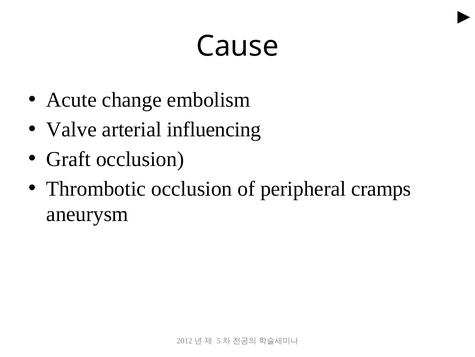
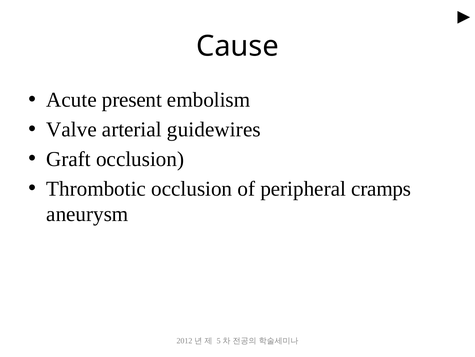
change: change -> present
influencing: influencing -> guidewires
